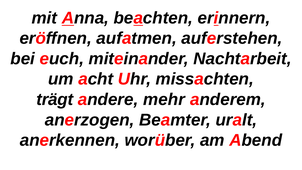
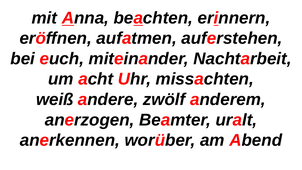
trägt: trägt -> weiß
mehr: mehr -> zwölf
